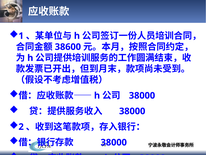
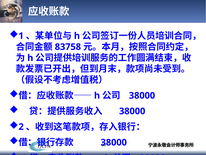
38600: 38600 -> 83758
